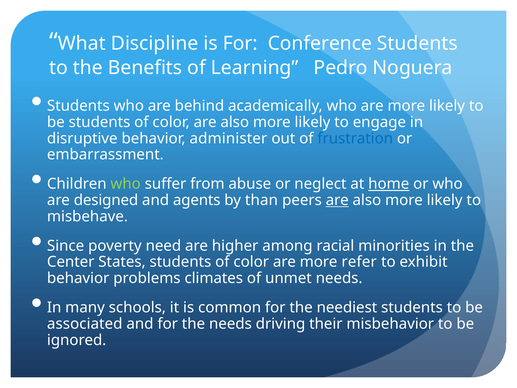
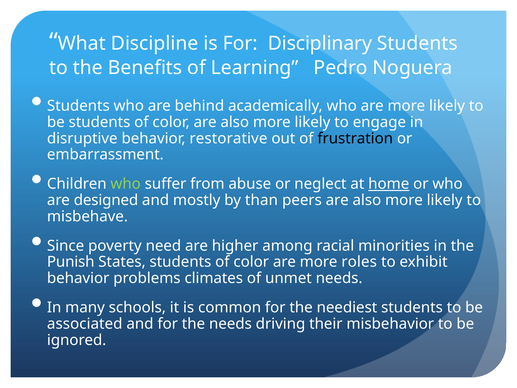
Conference: Conference -> Disciplinary
administer: administer -> restorative
frustration colour: blue -> black
agents: agents -> mostly
are at (337, 200) underline: present -> none
Center: Center -> Punish
refer: refer -> roles
